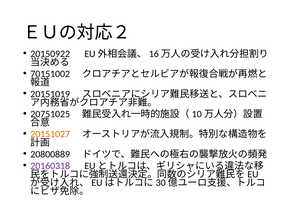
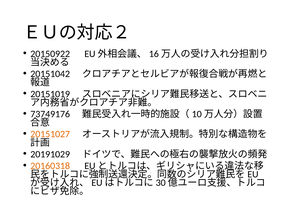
70151002: 70151002 -> 20151042
20751025: 20751025 -> 73749176
20800889: 20800889 -> 20191029
20160318 colour: purple -> orange
